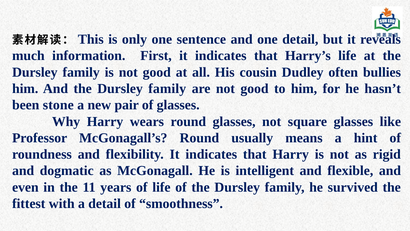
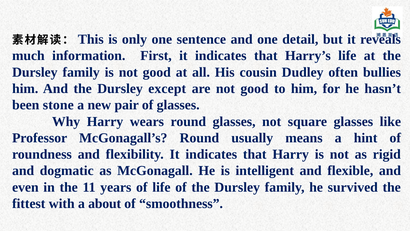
And the Dursley family: family -> except
a detail: detail -> about
